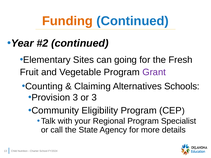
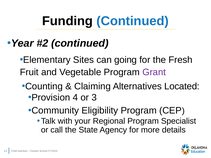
Funding colour: orange -> black
Schools: Schools -> Located
Provision 3: 3 -> 4
